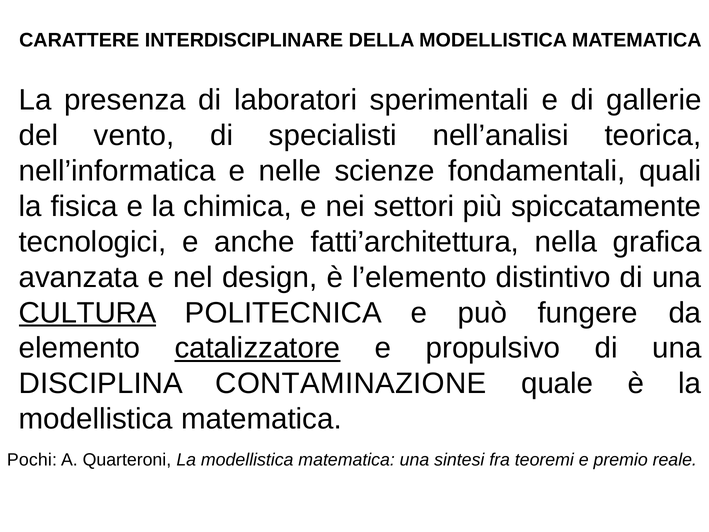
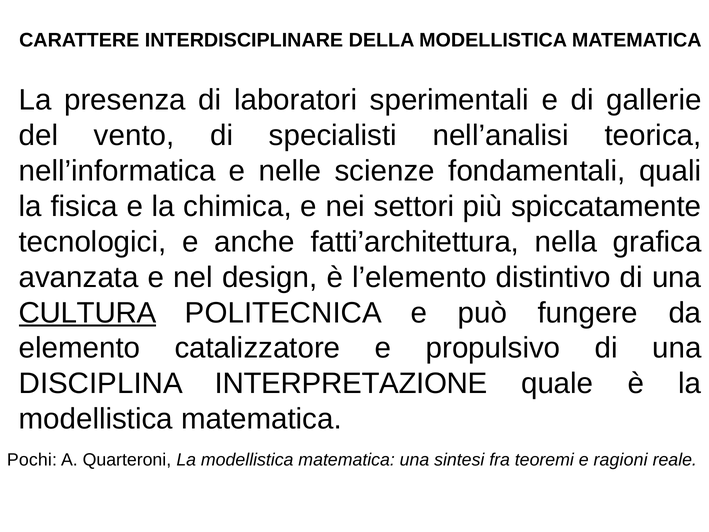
catalizzatore underline: present -> none
CONTAMINAZIONE: CONTAMINAZIONE -> INTERPRETAZIONE
premio: premio -> ragioni
